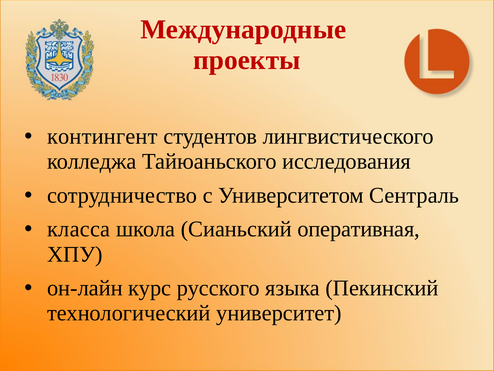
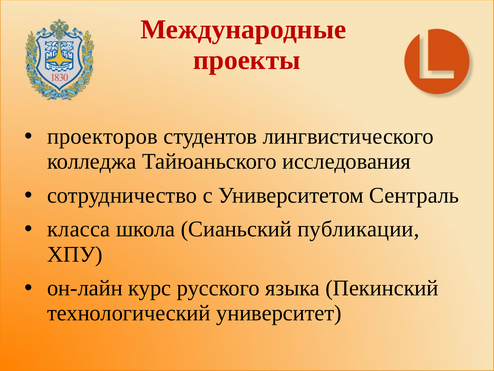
контингент: контингент -> проекторов
оперативная: оперативная -> публикации
